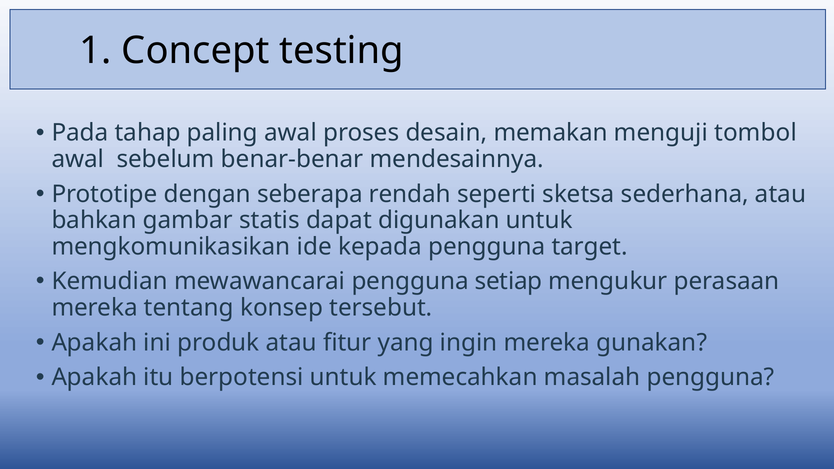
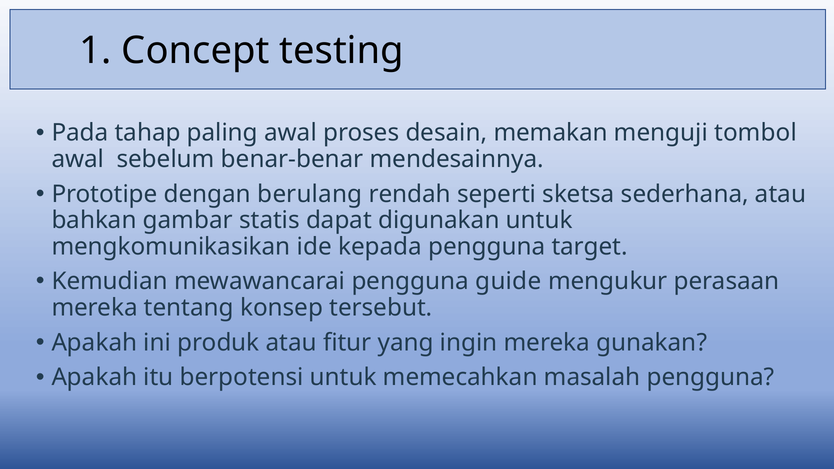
seberapa: seberapa -> berulang
setiap: setiap -> guide
